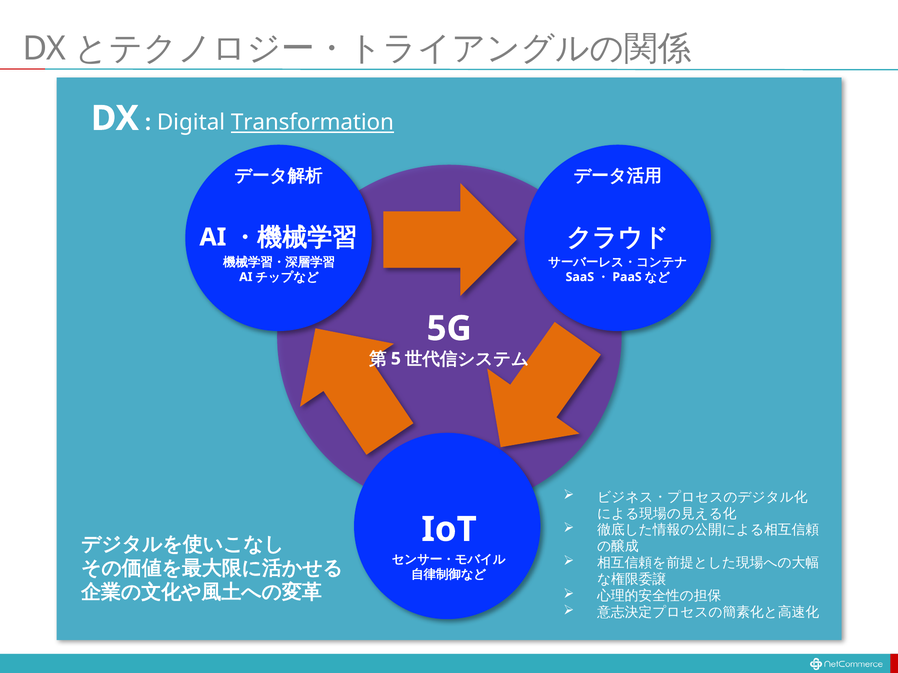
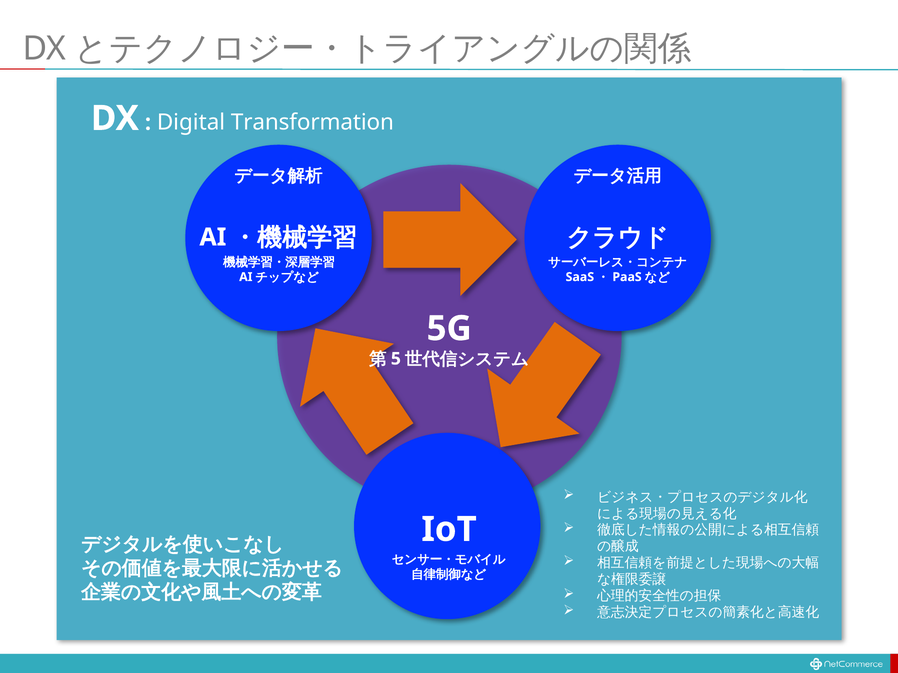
Transformation underline: present -> none
